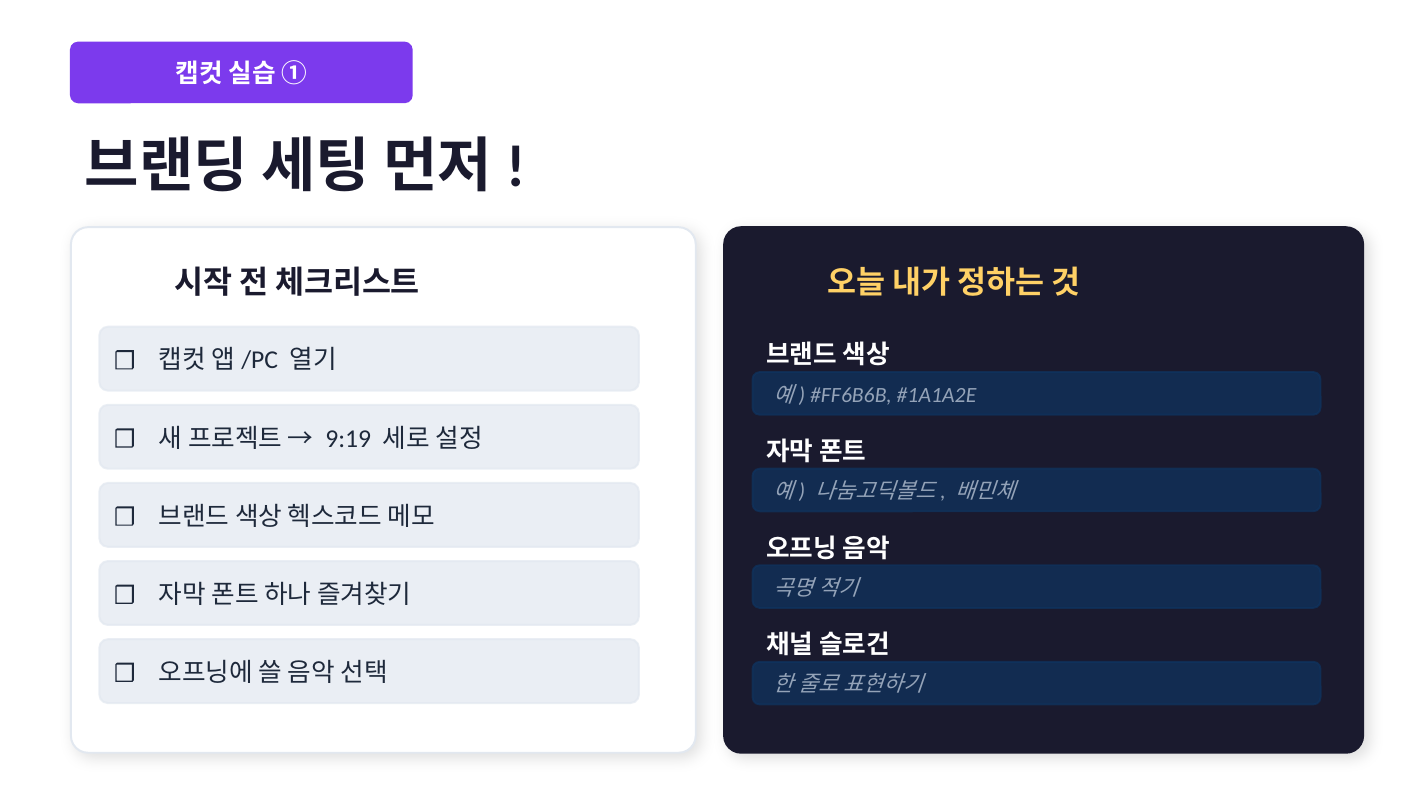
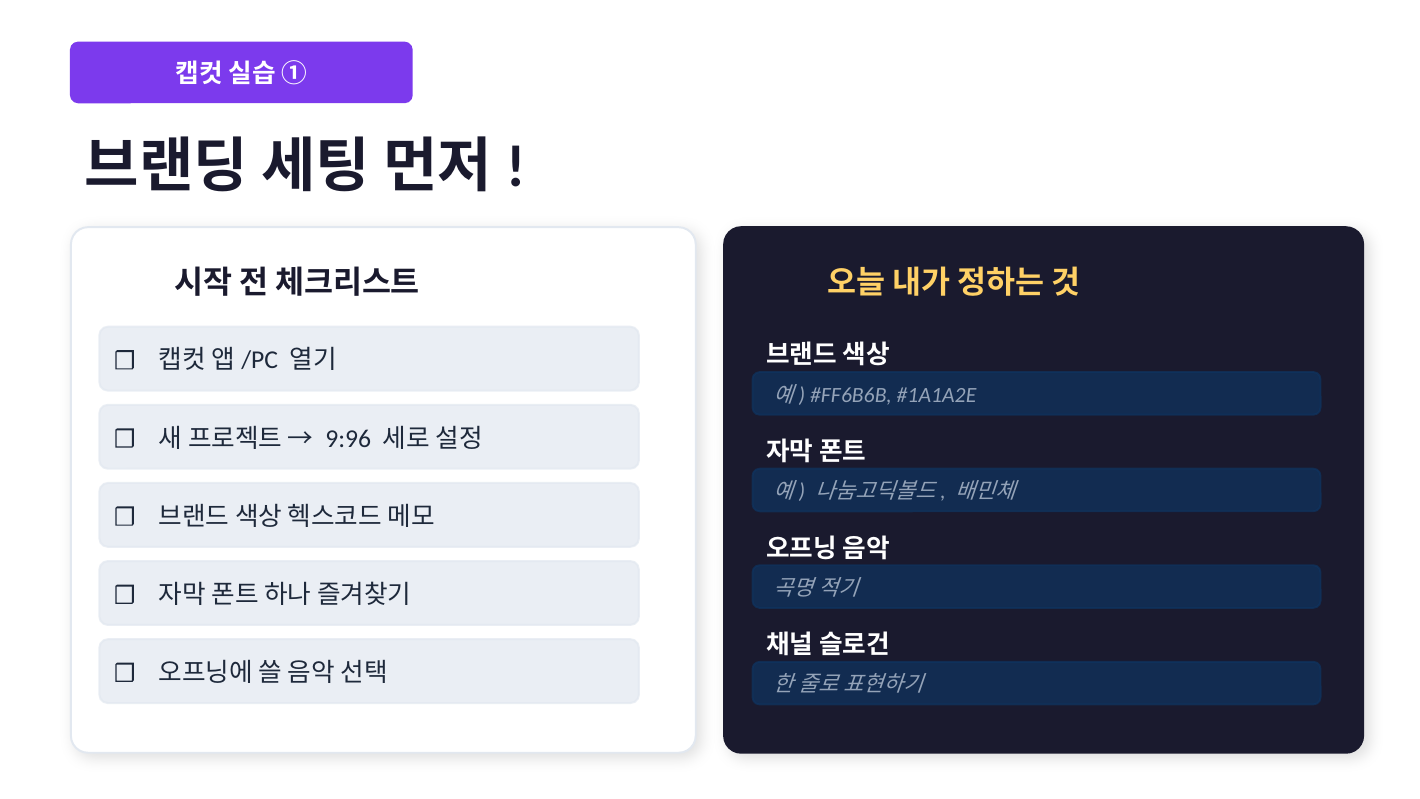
9:19: 9:19 -> 9:96
